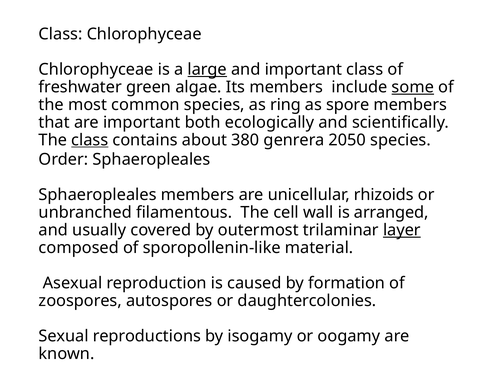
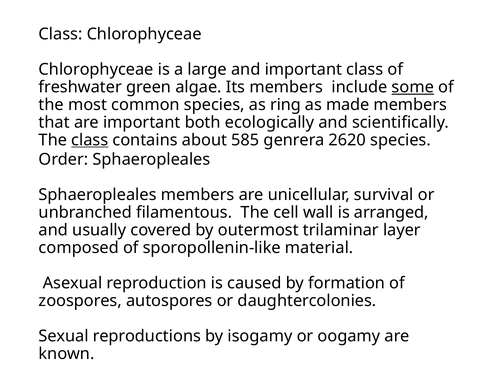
large underline: present -> none
spore: spore -> made
380: 380 -> 585
2050: 2050 -> 2620
rhizoids: rhizoids -> survival
layer underline: present -> none
